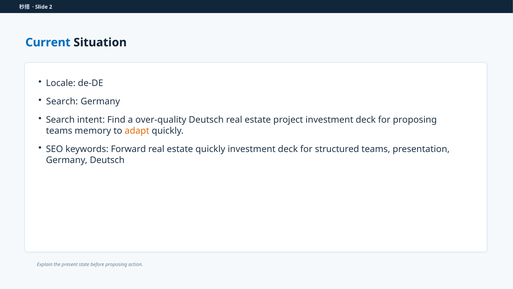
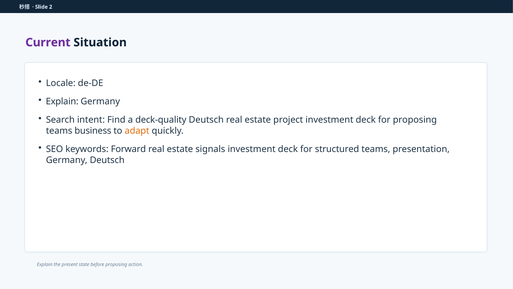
Current colour: blue -> purple
Search at (62, 101): Search -> Explain
over-quality: over-quality -> deck-quality
memory: memory -> business
estate quickly: quickly -> signals
